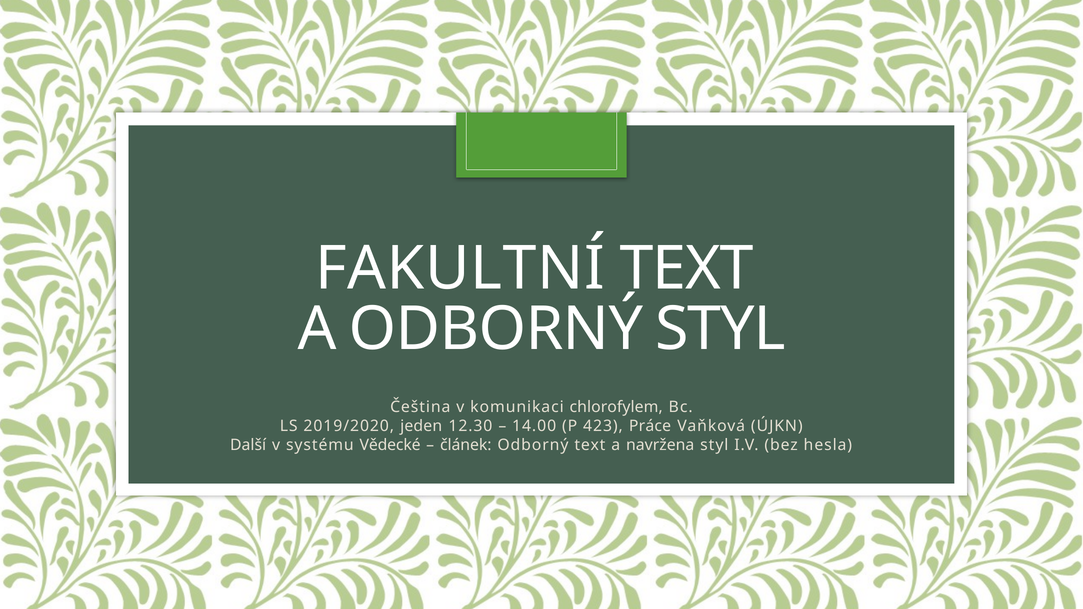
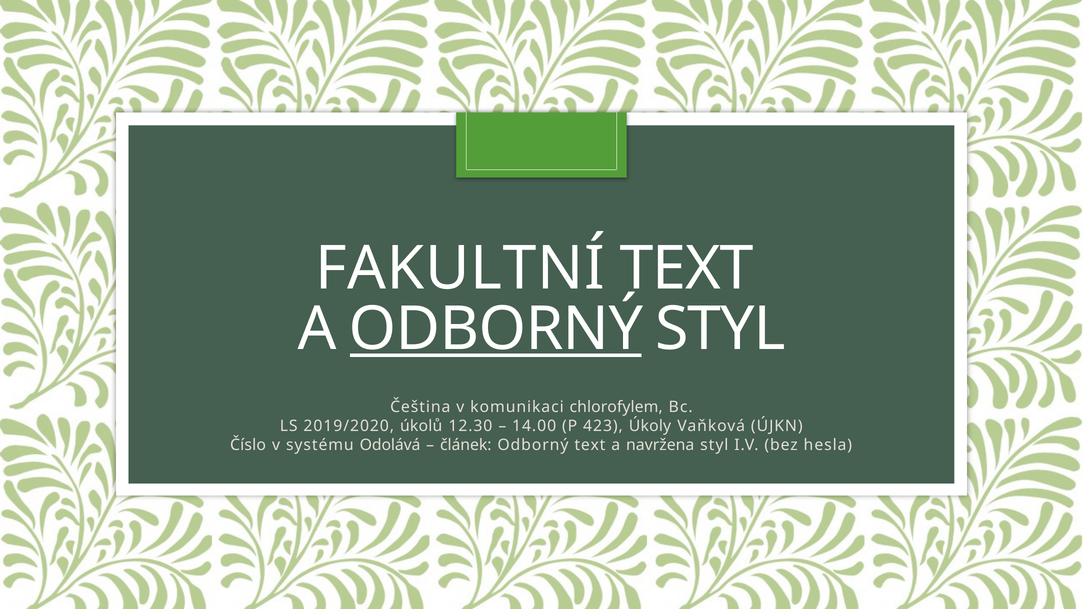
ODBORNÝ at (496, 329) underline: none -> present
jeden: jeden -> úkolů
Práce: Práce -> Úkoly
Další: Další -> Číslo
Vědecké: Vědecké -> Odolává
